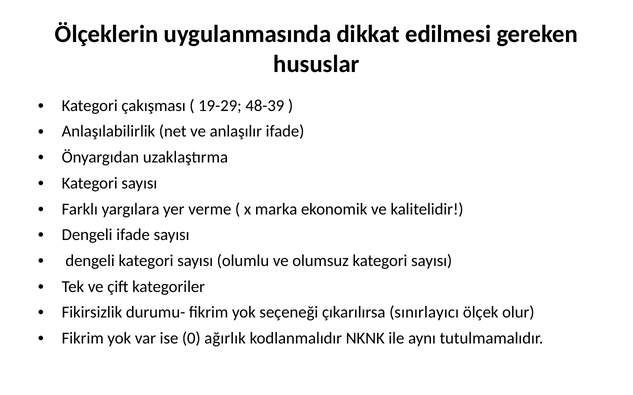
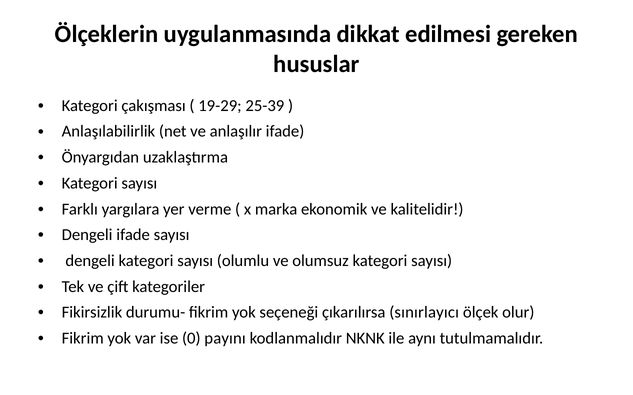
48-39: 48-39 -> 25-39
ağırlık: ağırlık -> payını
